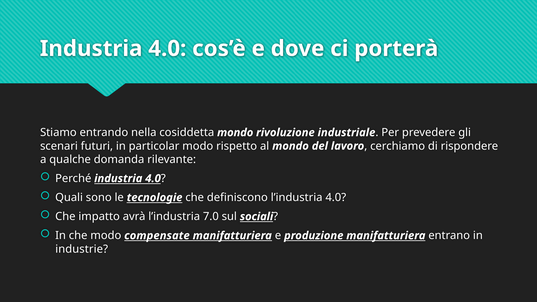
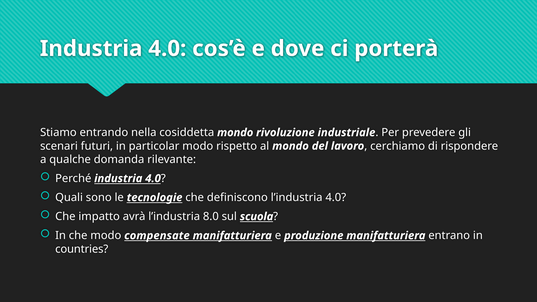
7.0: 7.0 -> 8.0
sociali: sociali -> scuola
industrie: industrie -> countries
